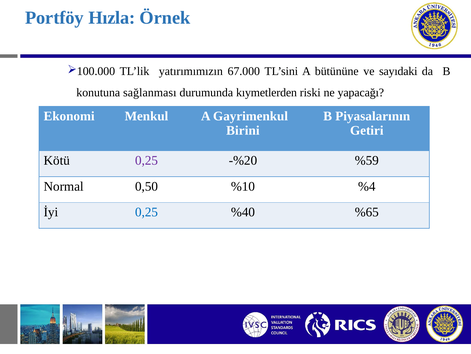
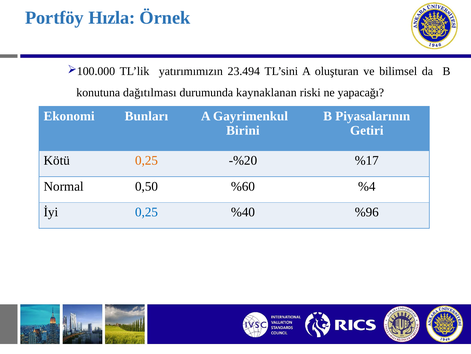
67.000: 67.000 -> 23.494
bütününe: bütününe -> oluşturan
sayıdaki: sayıdaki -> bilimsel
sağlanması: sağlanması -> dağıtılması
kıymetlerden: kıymetlerden -> kaynaklanan
Menkul: Menkul -> Bunları
0,25 at (146, 160) colour: purple -> orange
%59: %59 -> %17
%10: %10 -> %60
%65: %65 -> %96
